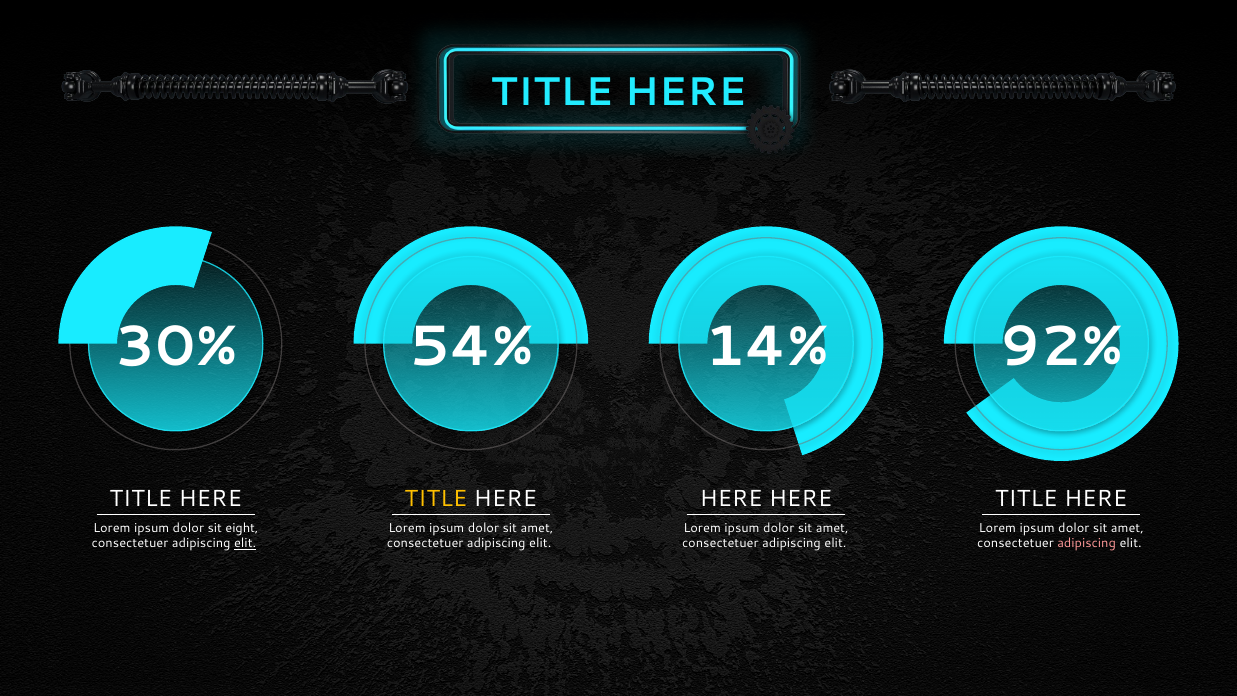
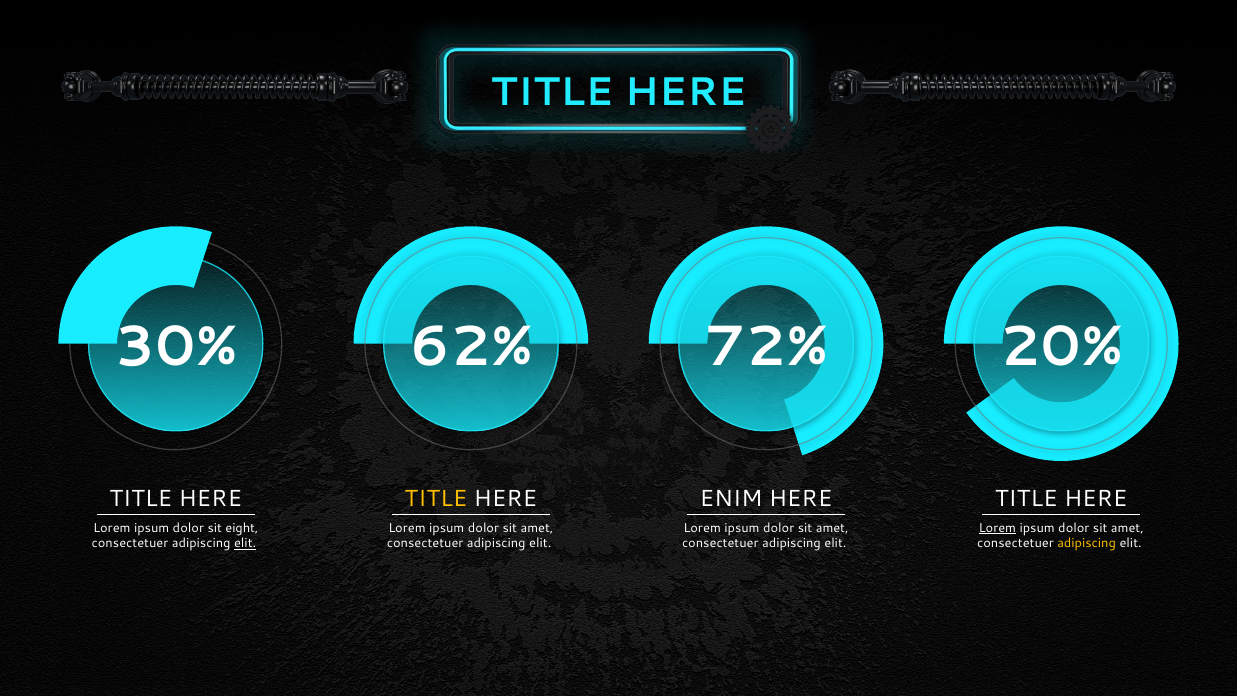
54%: 54% -> 62%
14%: 14% -> 72%
92%: 92% -> 20%
HERE at (731, 498): HERE -> ENIM
Lorem at (997, 528) underline: none -> present
adipiscing at (1087, 543) colour: pink -> yellow
